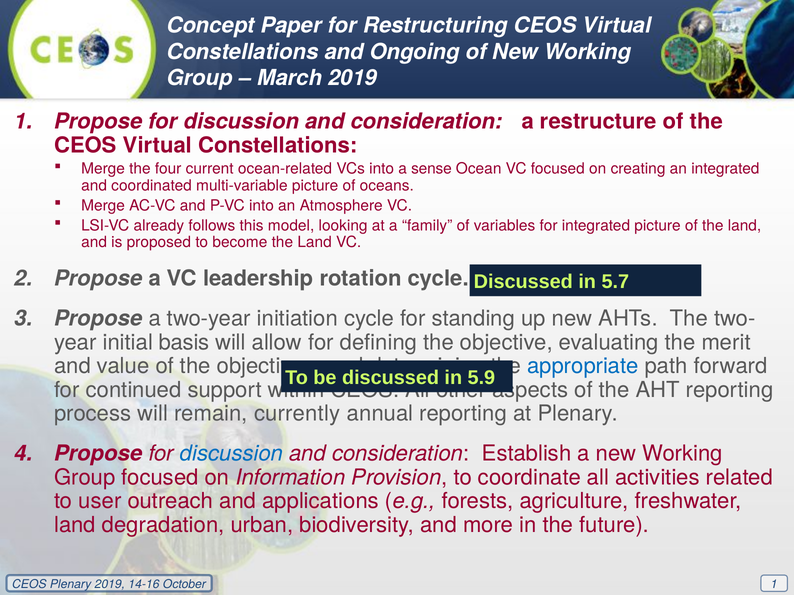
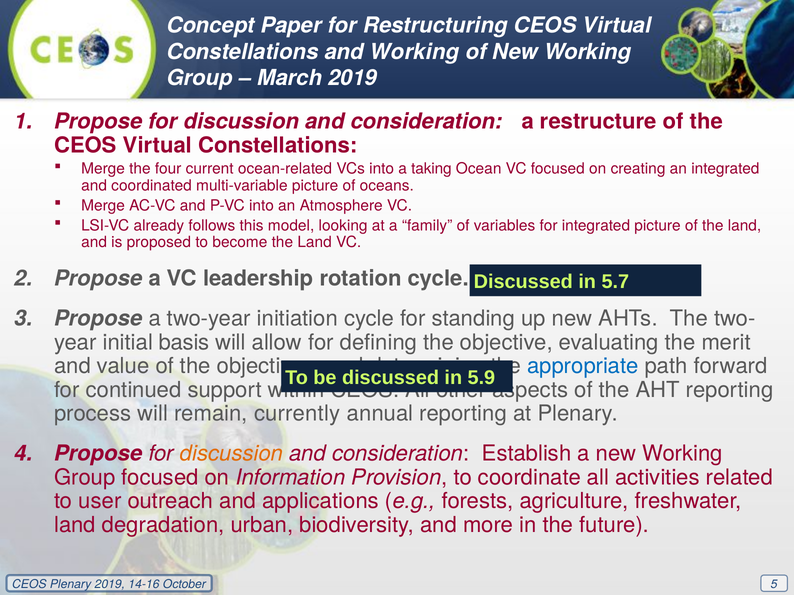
and Ongoing: Ongoing -> Working
sense: sense -> taking
discussion at (232, 454) colour: blue -> orange
1 at (774, 585): 1 -> 5
